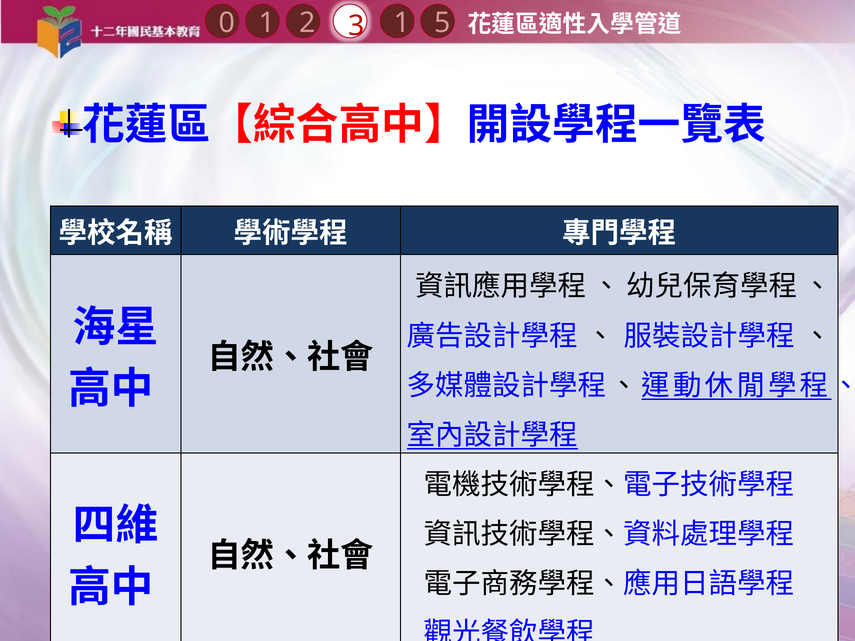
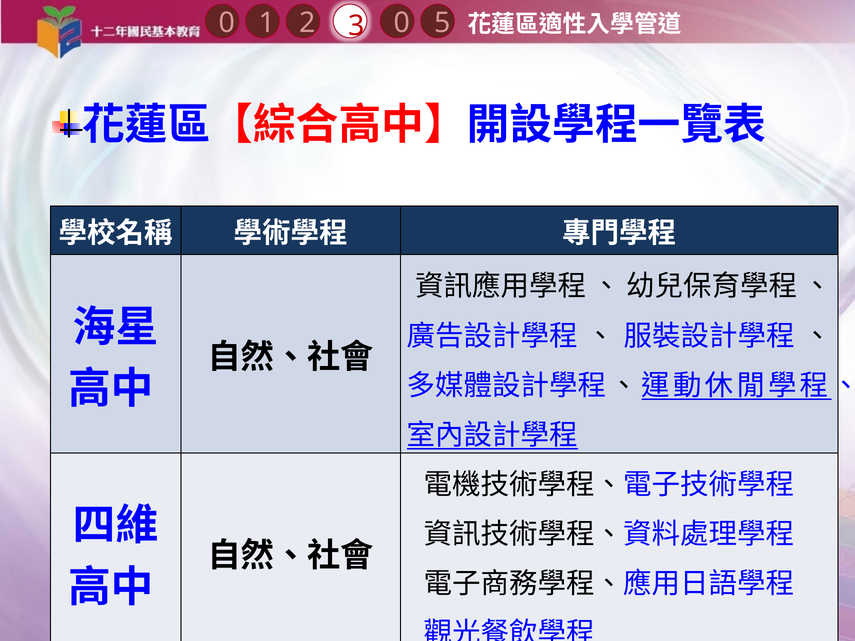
1 1: 1 -> 0
